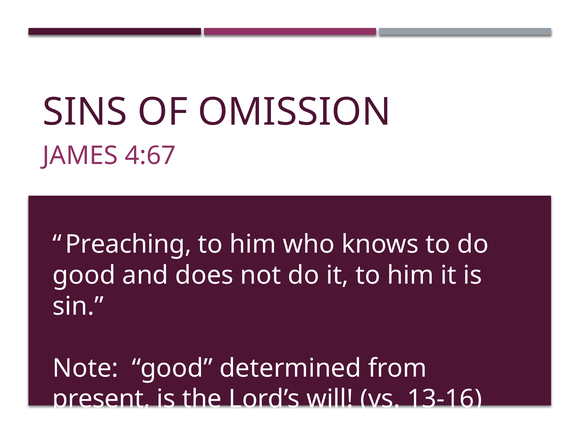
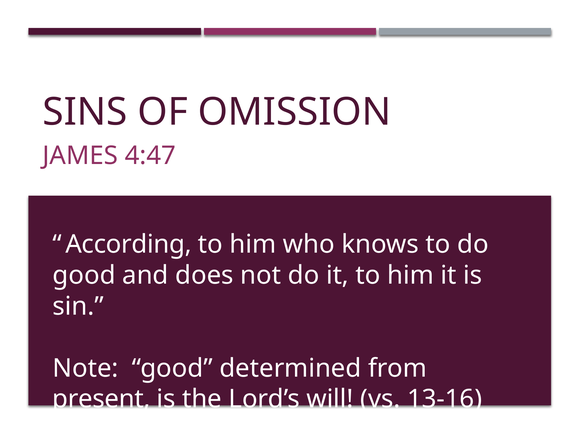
4:67: 4:67 -> 4:47
Preaching: Preaching -> According
